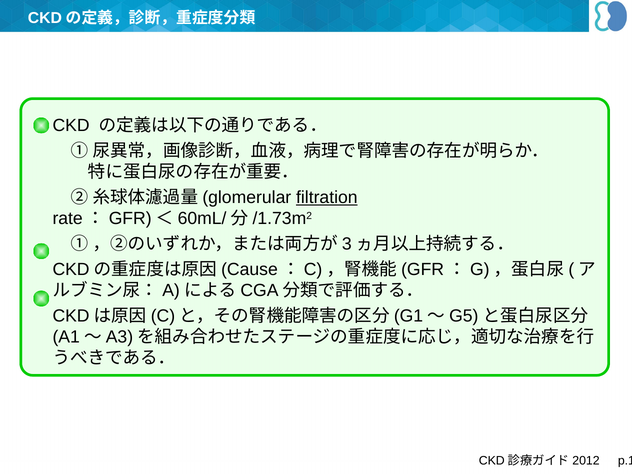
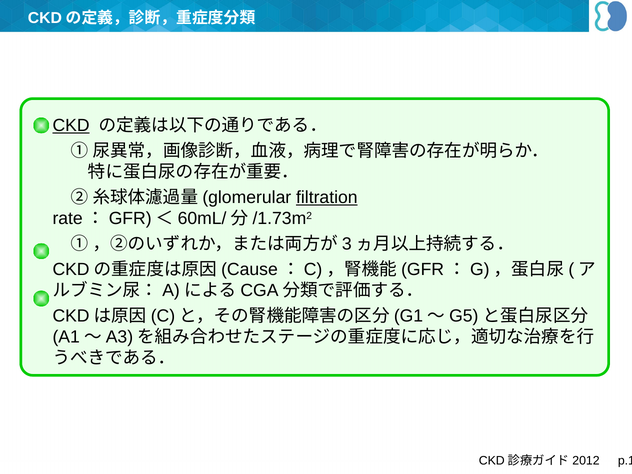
CKD underline: none -> present
